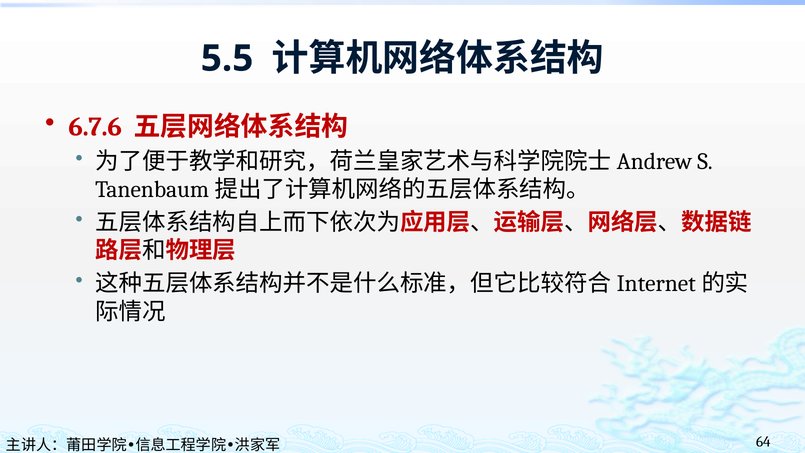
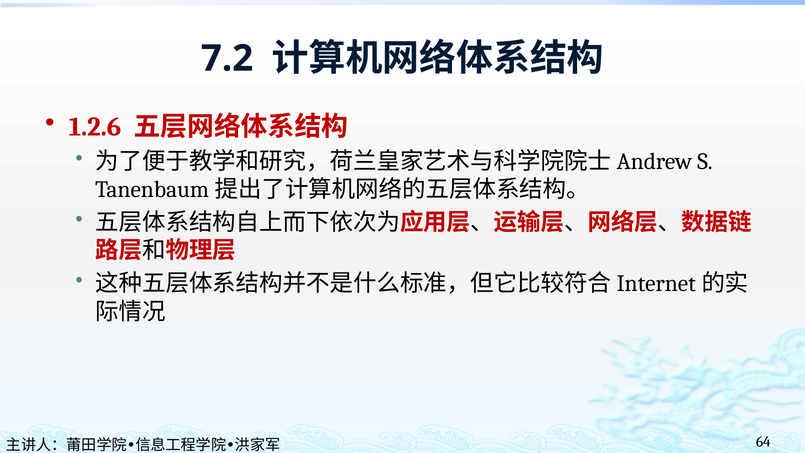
5.5: 5.5 -> 7.2
6.7.6: 6.7.6 -> 1.2.6
